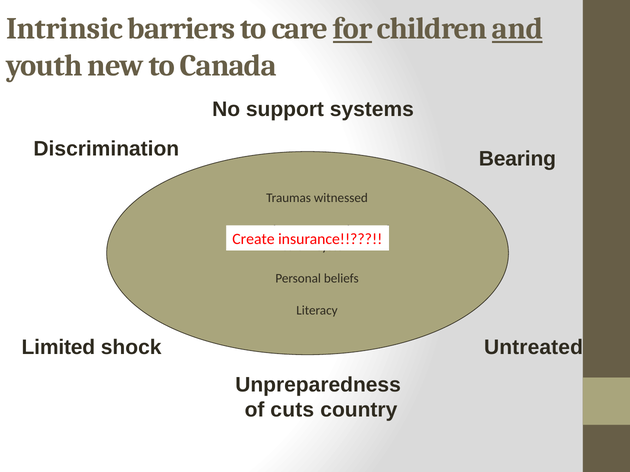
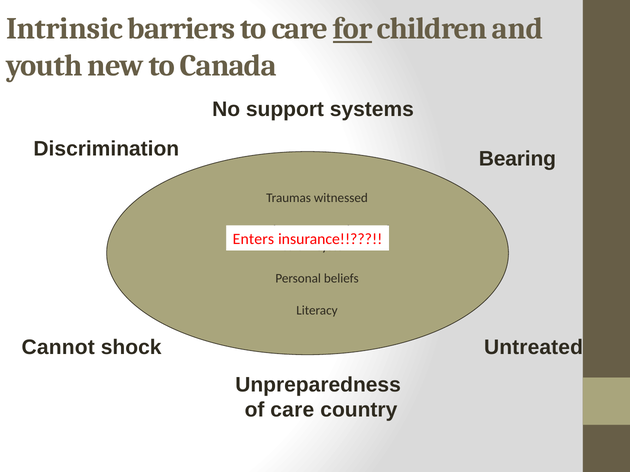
and underline: present -> none
Create: Create -> Enters
Limited: Limited -> Cannot
of cuts: cuts -> care
